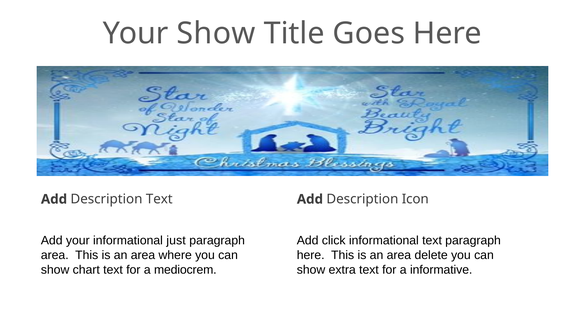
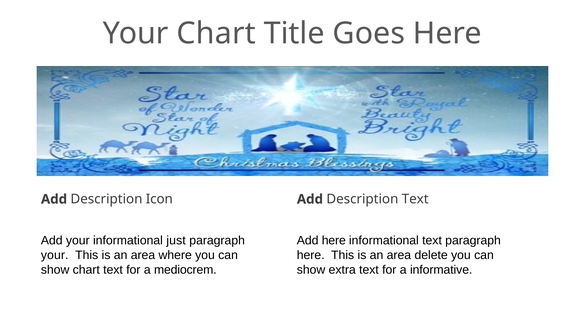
Your Show: Show -> Chart
Description Text: Text -> Icon
Description Icon: Icon -> Text
Add click: click -> here
area at (55, 255): area -> your
